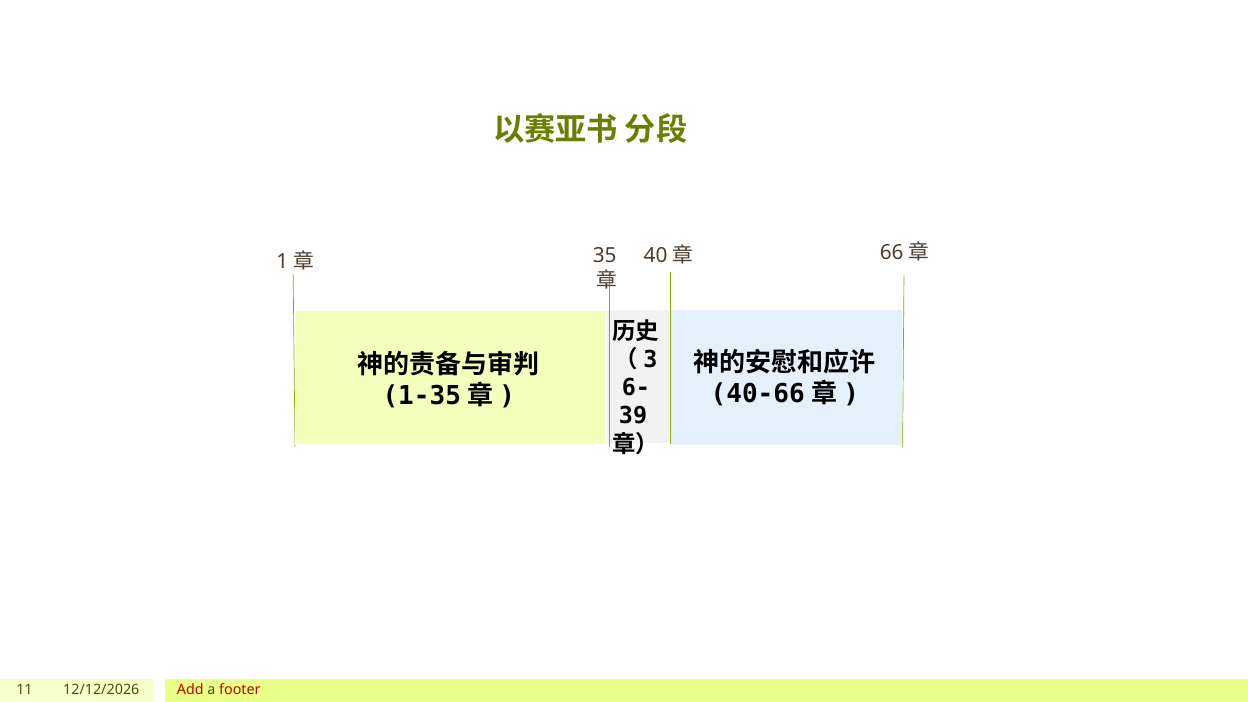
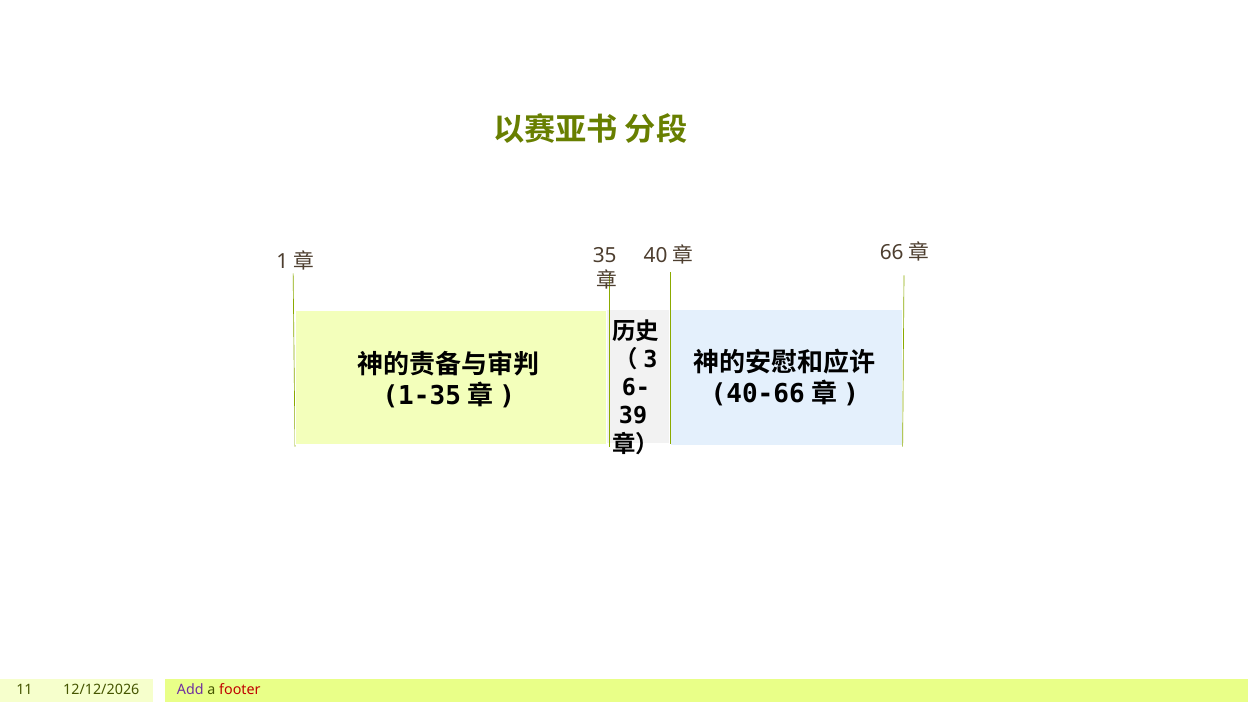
Add colour: red -> purple
